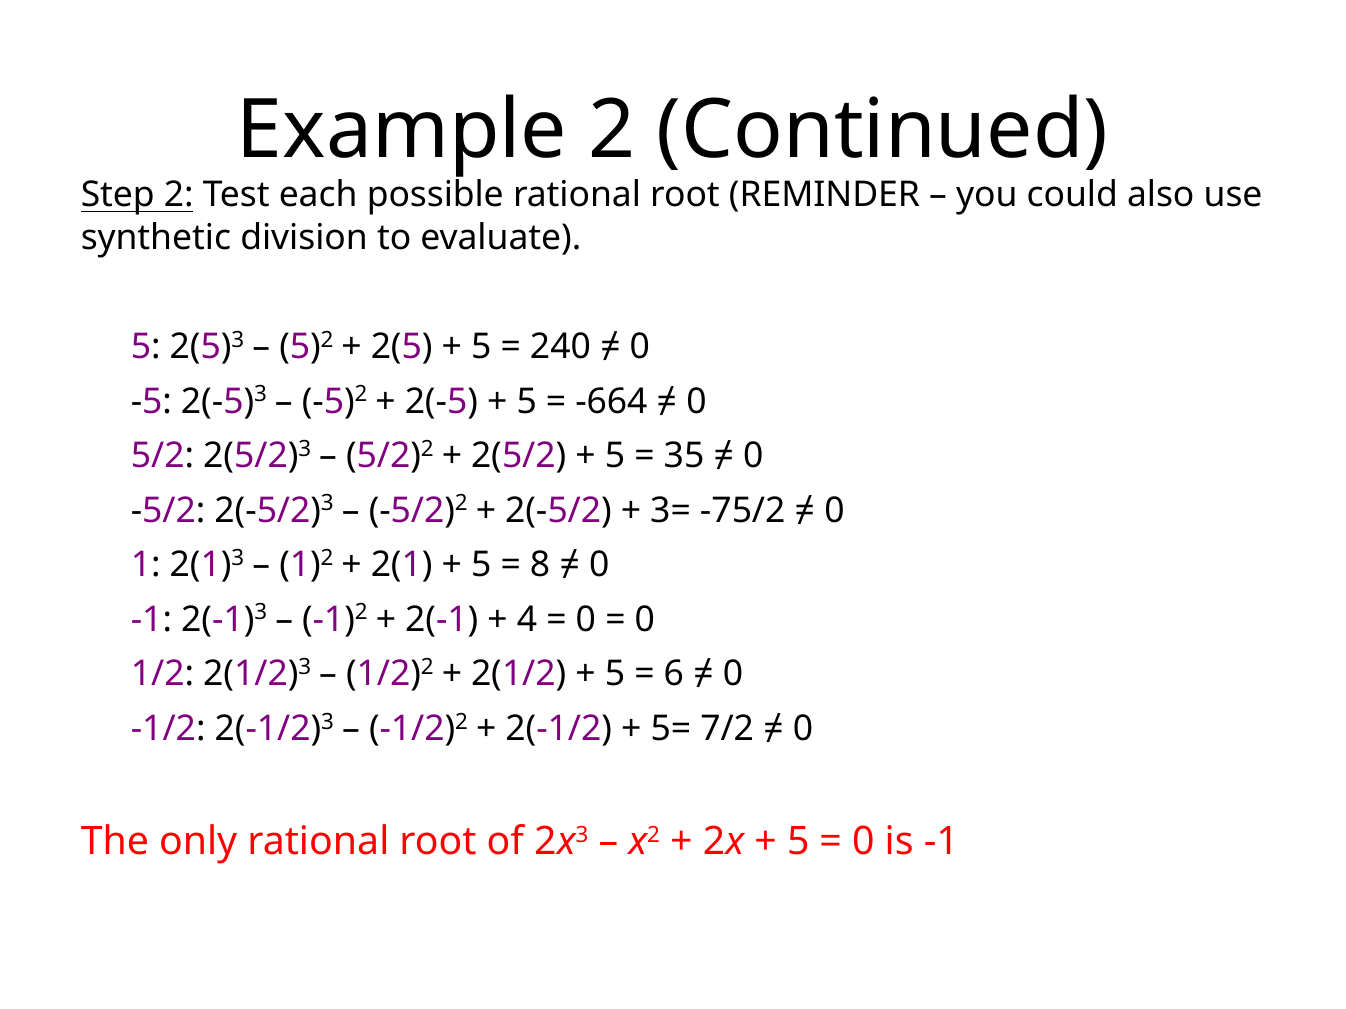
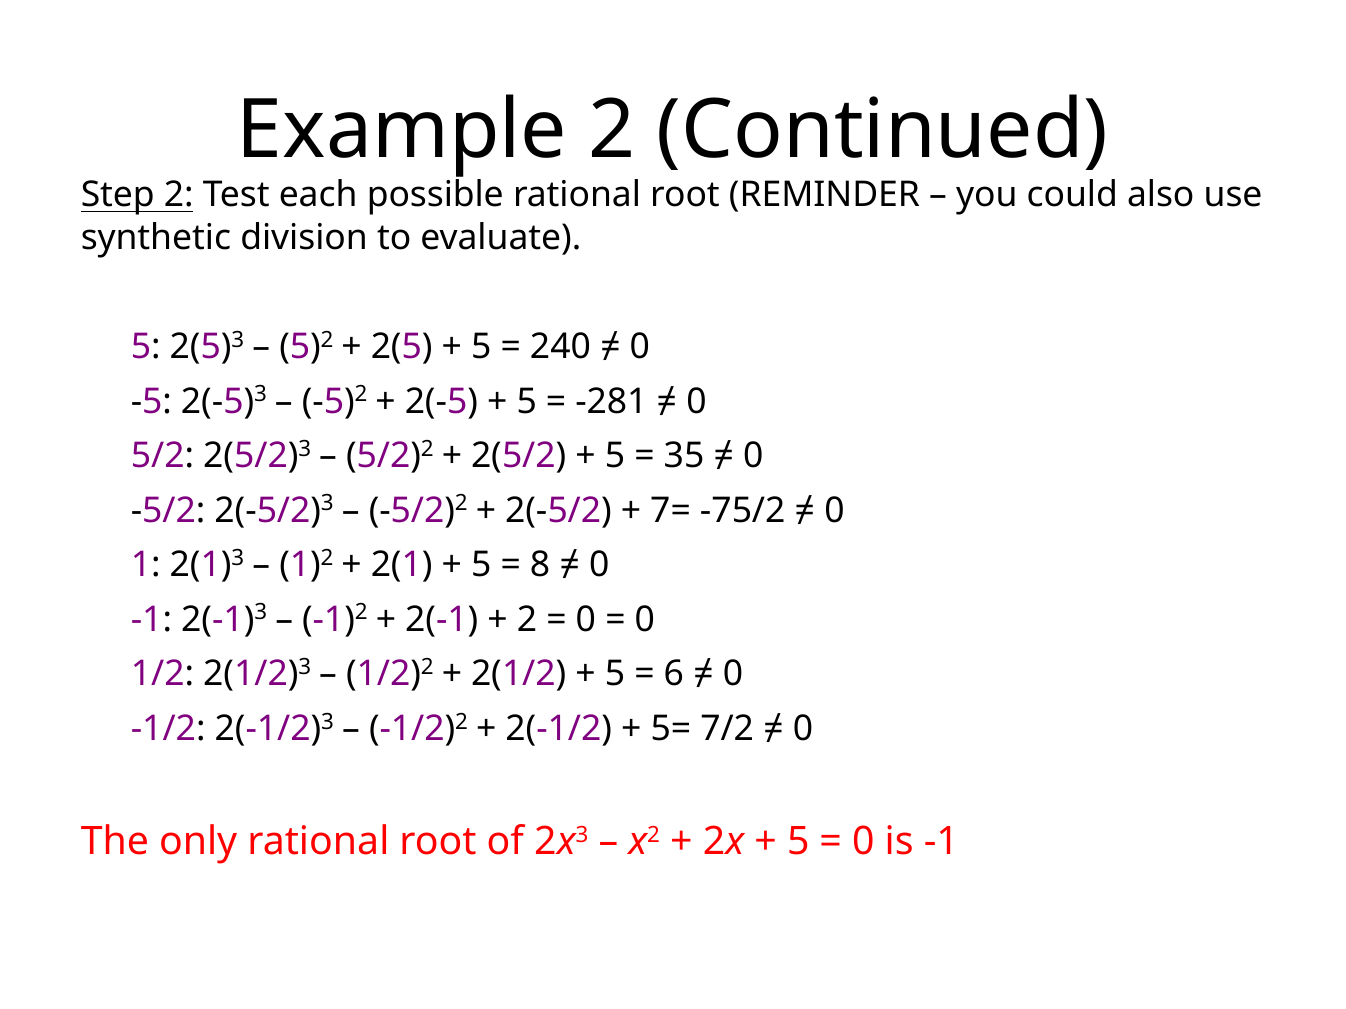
-664: -664 -> -281
3=: 3= -> 7=
4 at (527, 620): 4 -> 2
